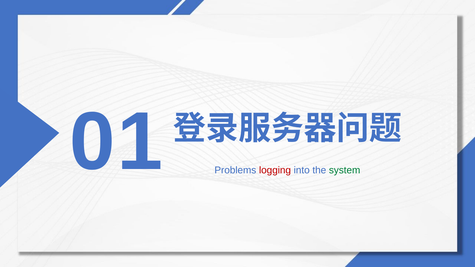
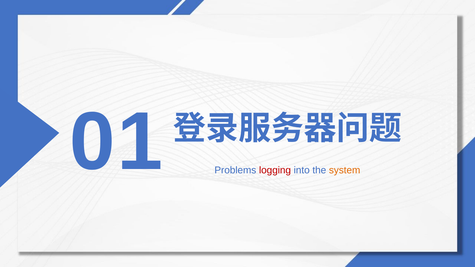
system colour: green -> orange
